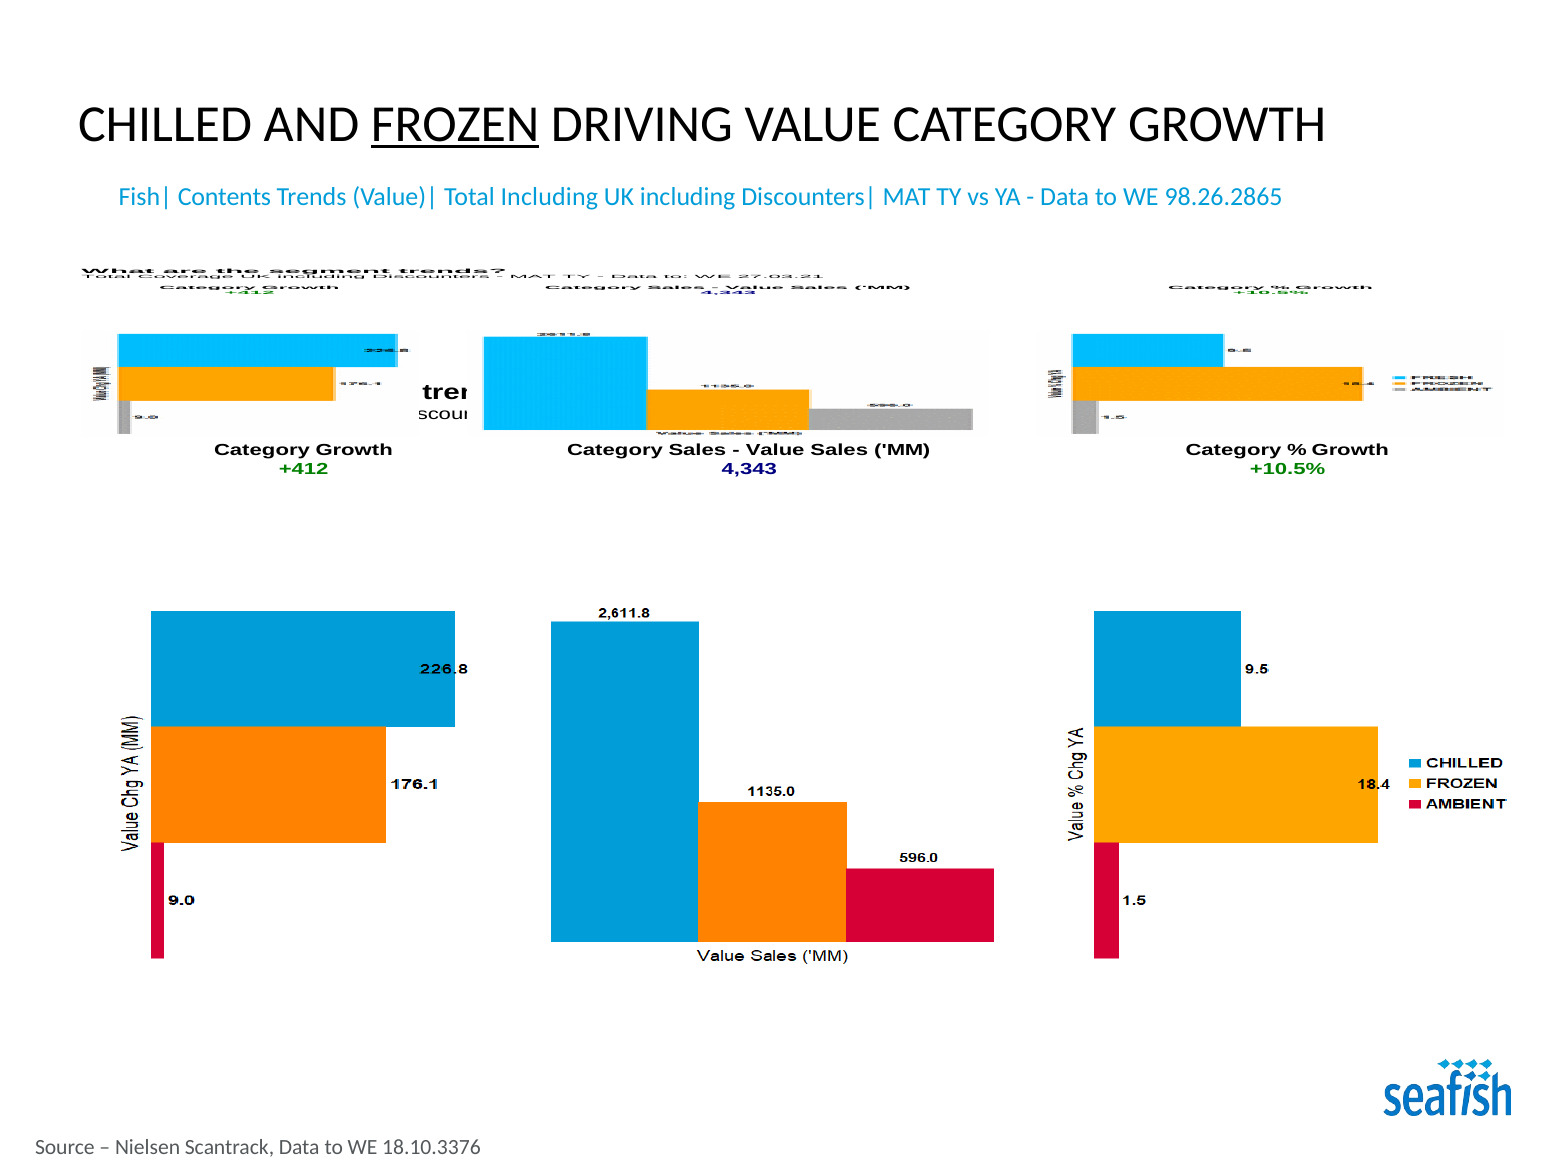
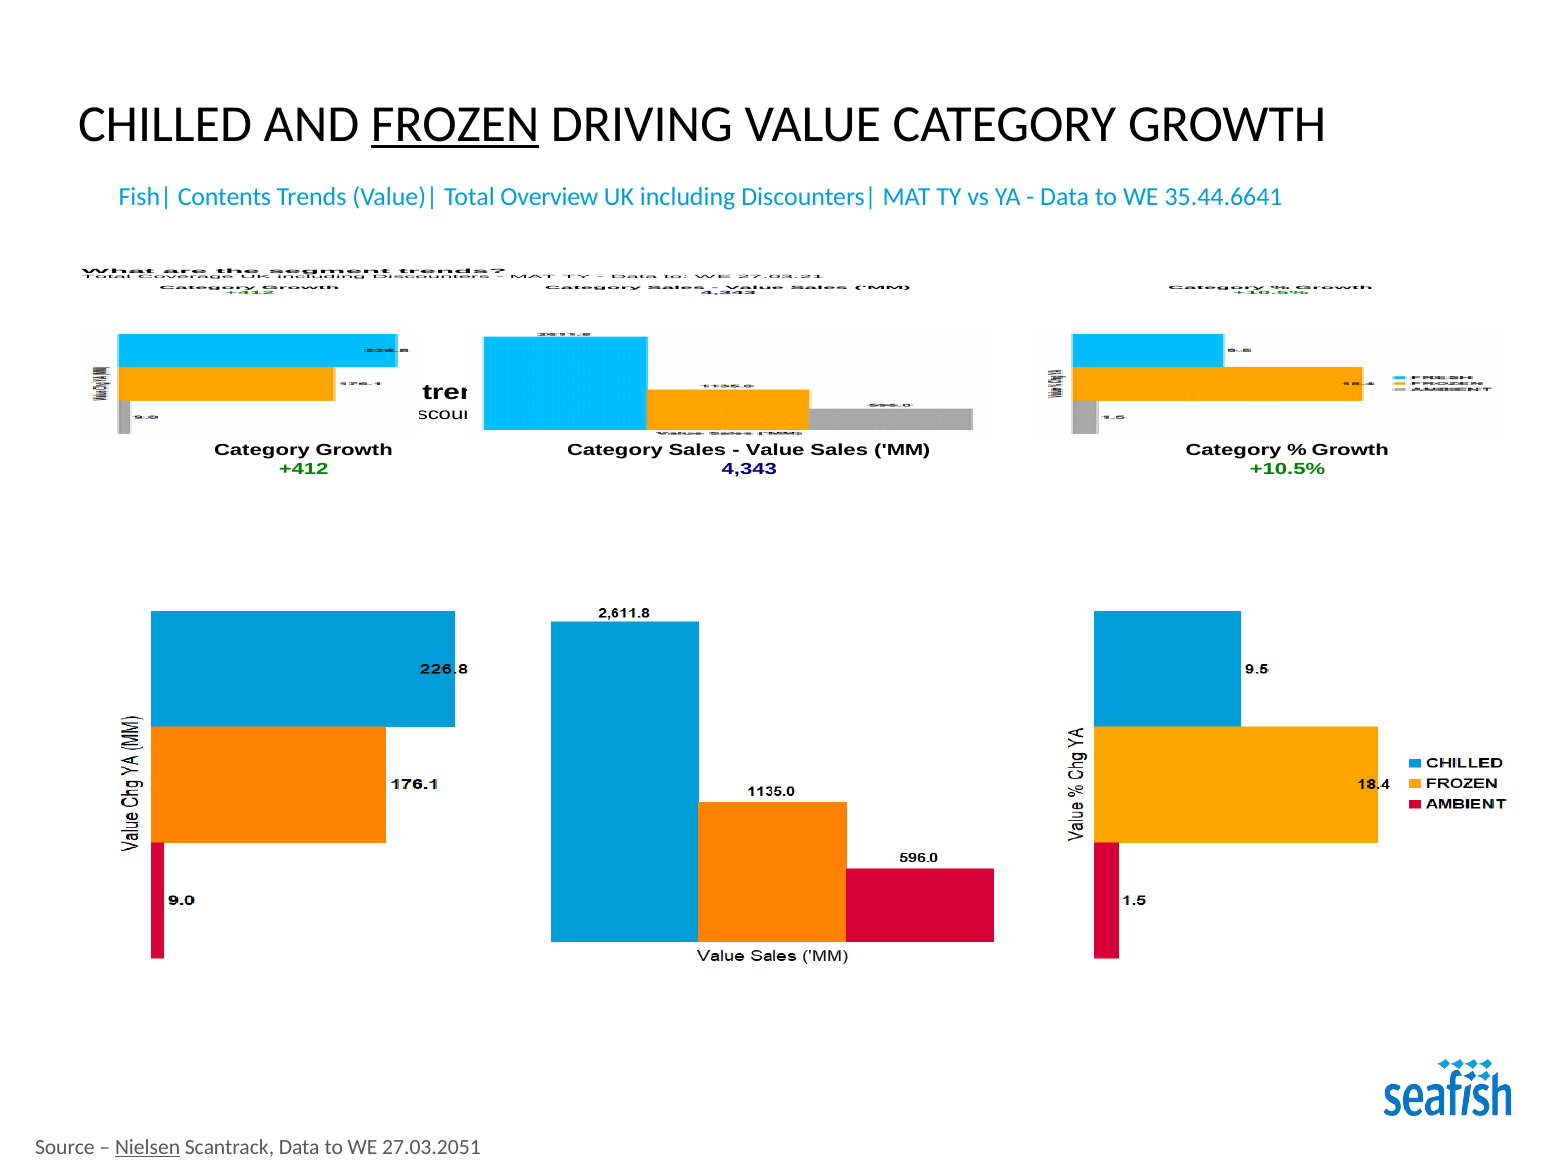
Total Including: Including -> Overview
98.26.2865: 98.26.2865 -> 35.44.6641
Nielsen underline: none -> present
18.10.3376: 18.10.3376 -> 27.03.2051
